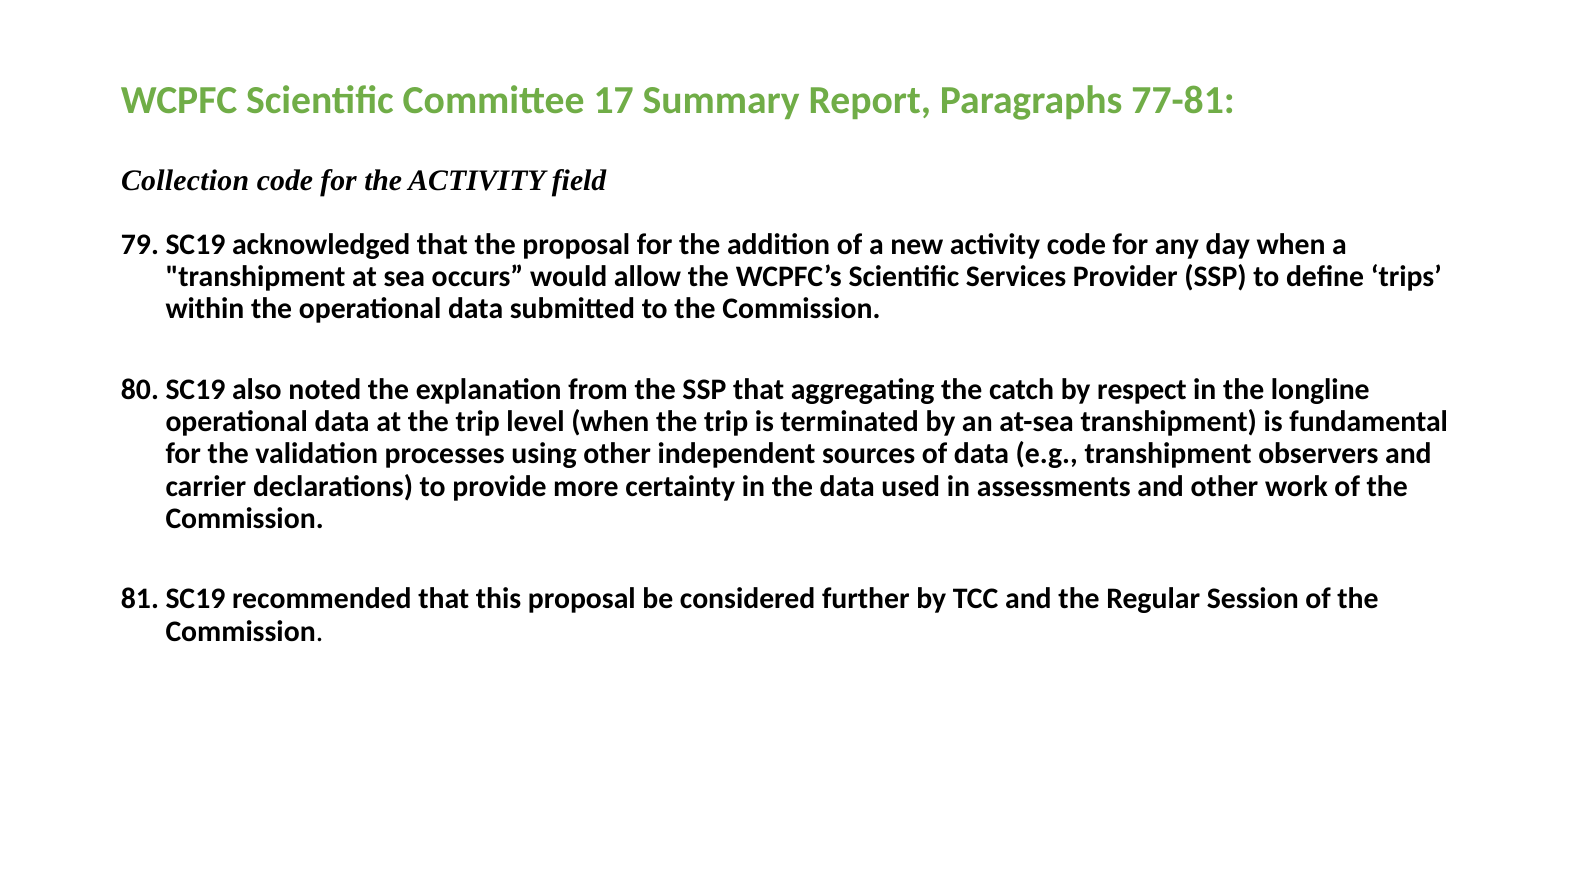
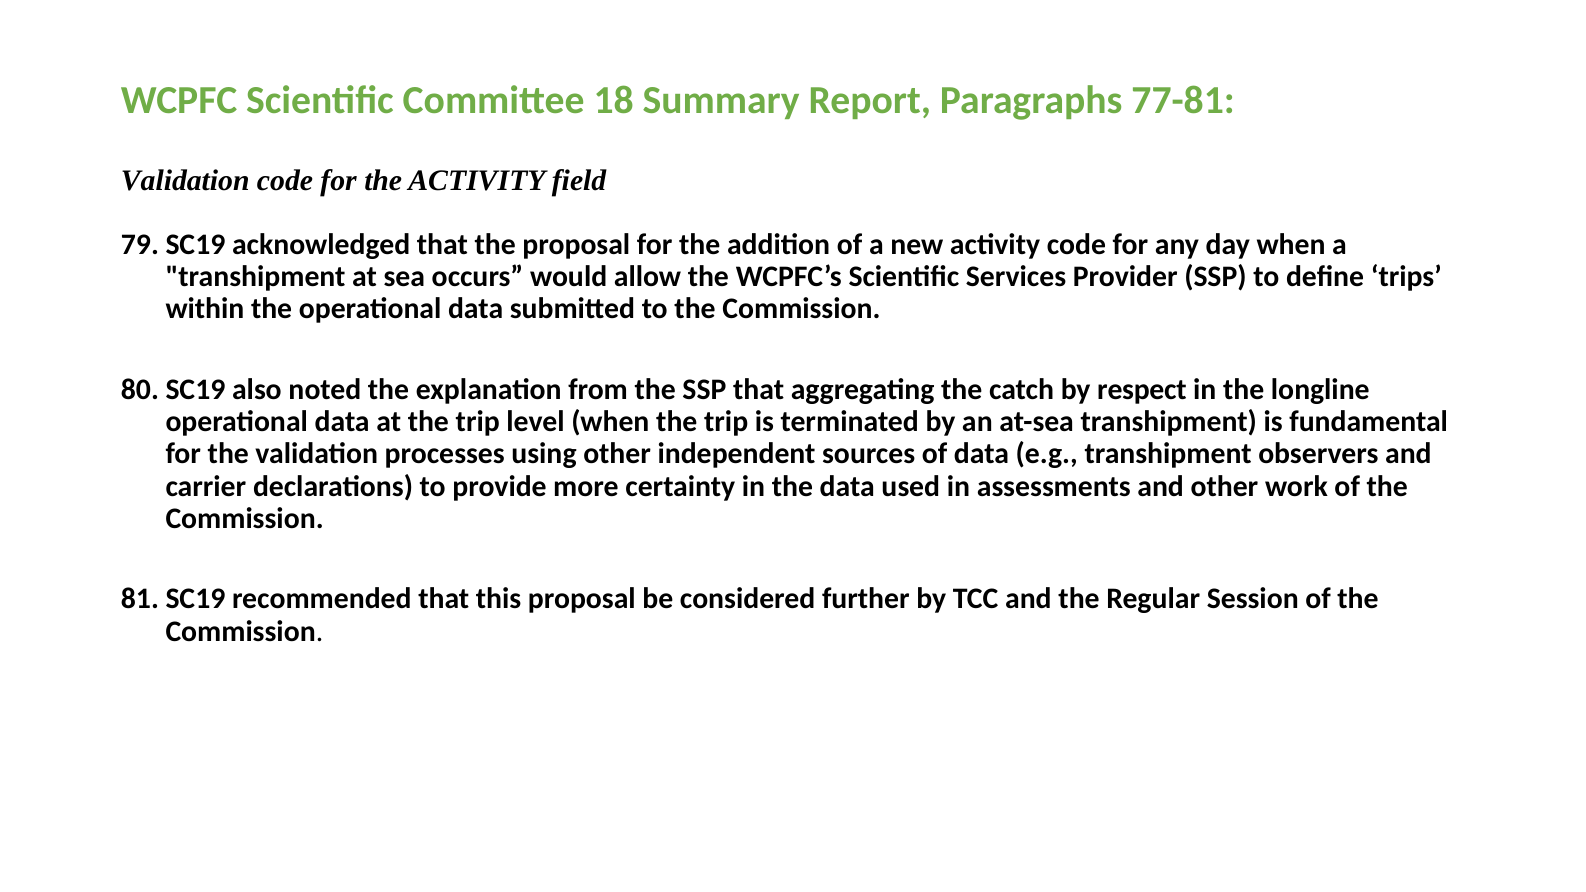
17: 17 -> 18
Collection at (185, 180): Collection -> Validation
